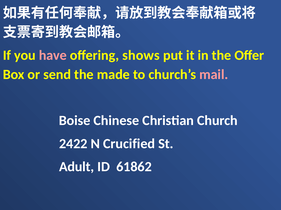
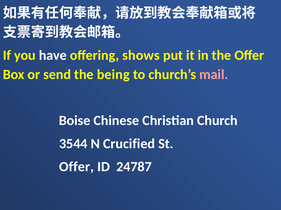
have colour: pink -> white
made: made -> being
2422: 2422 -> 3544
Adult at (77, 167): Adult -> Offer
61862: 61862 -> 24787
